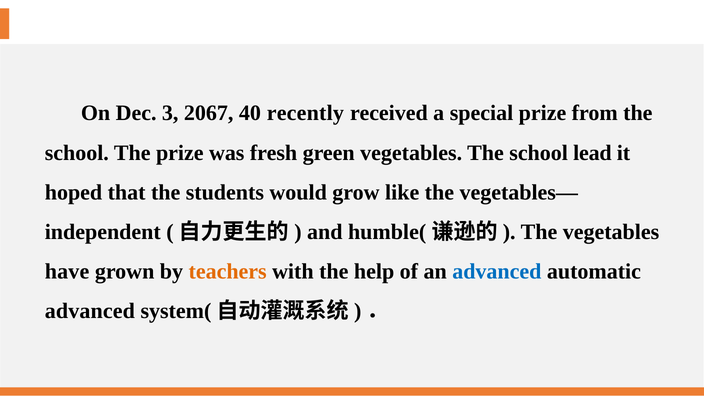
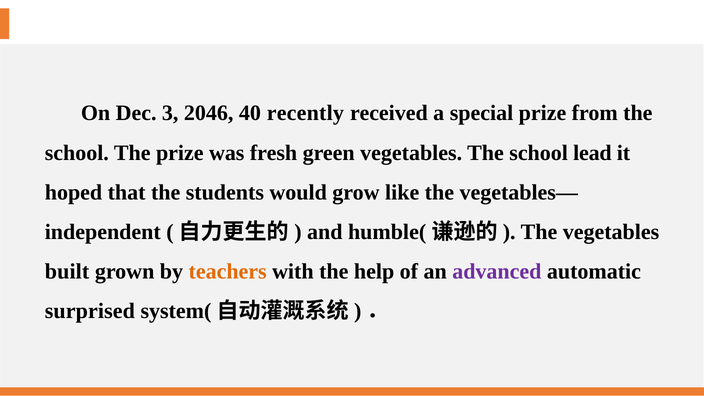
2067: 2067 -> 2046
have: have -> built
advanced at (497, 272) colour: blue -> purple
advanced at (90, 311): advanced -> surprised
